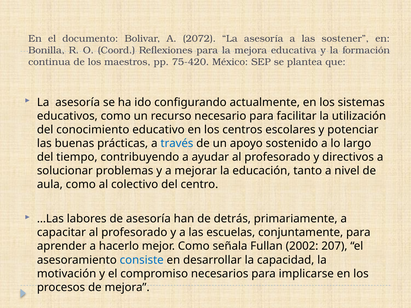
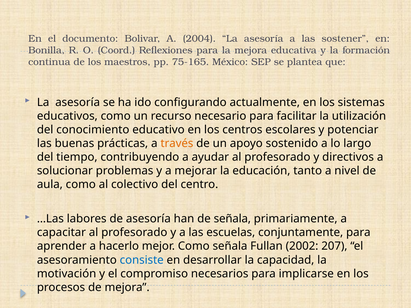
2072: 2072 -> 2004
75-420: 75-420 -> 75-165
través colour: blue -> orange
de detrás: detrás -> señala
